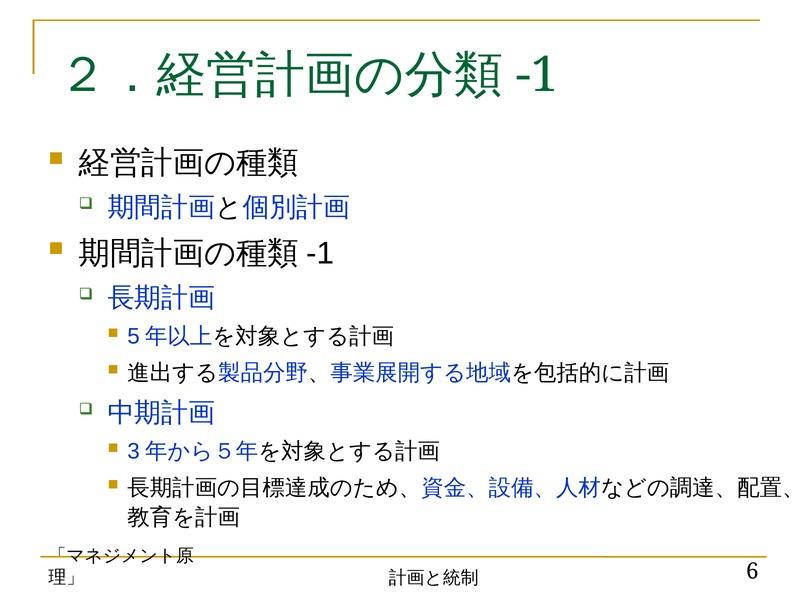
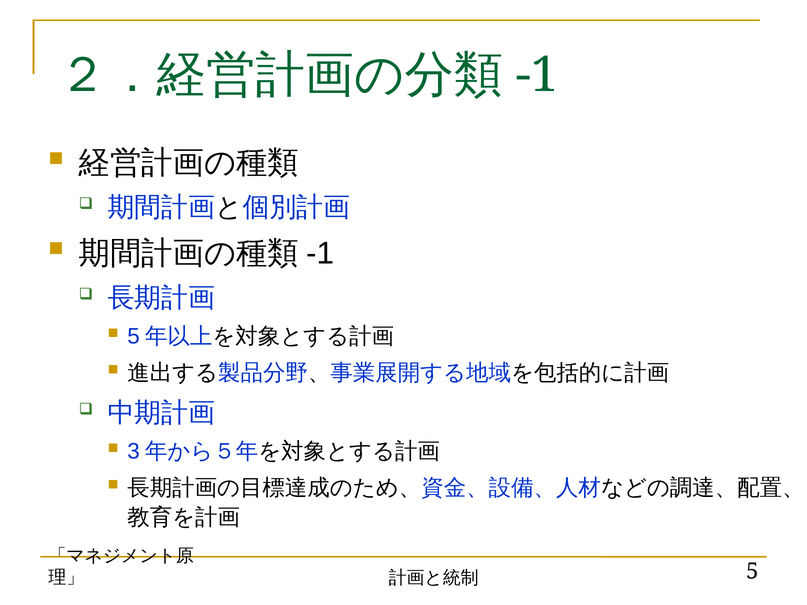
6: 6 -> 5
